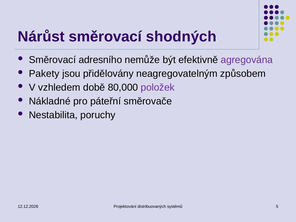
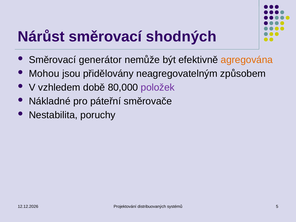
adresního: adresního -> generátor
agregována colour: purple -> orange
Pakety: Pakety -> Mohou
